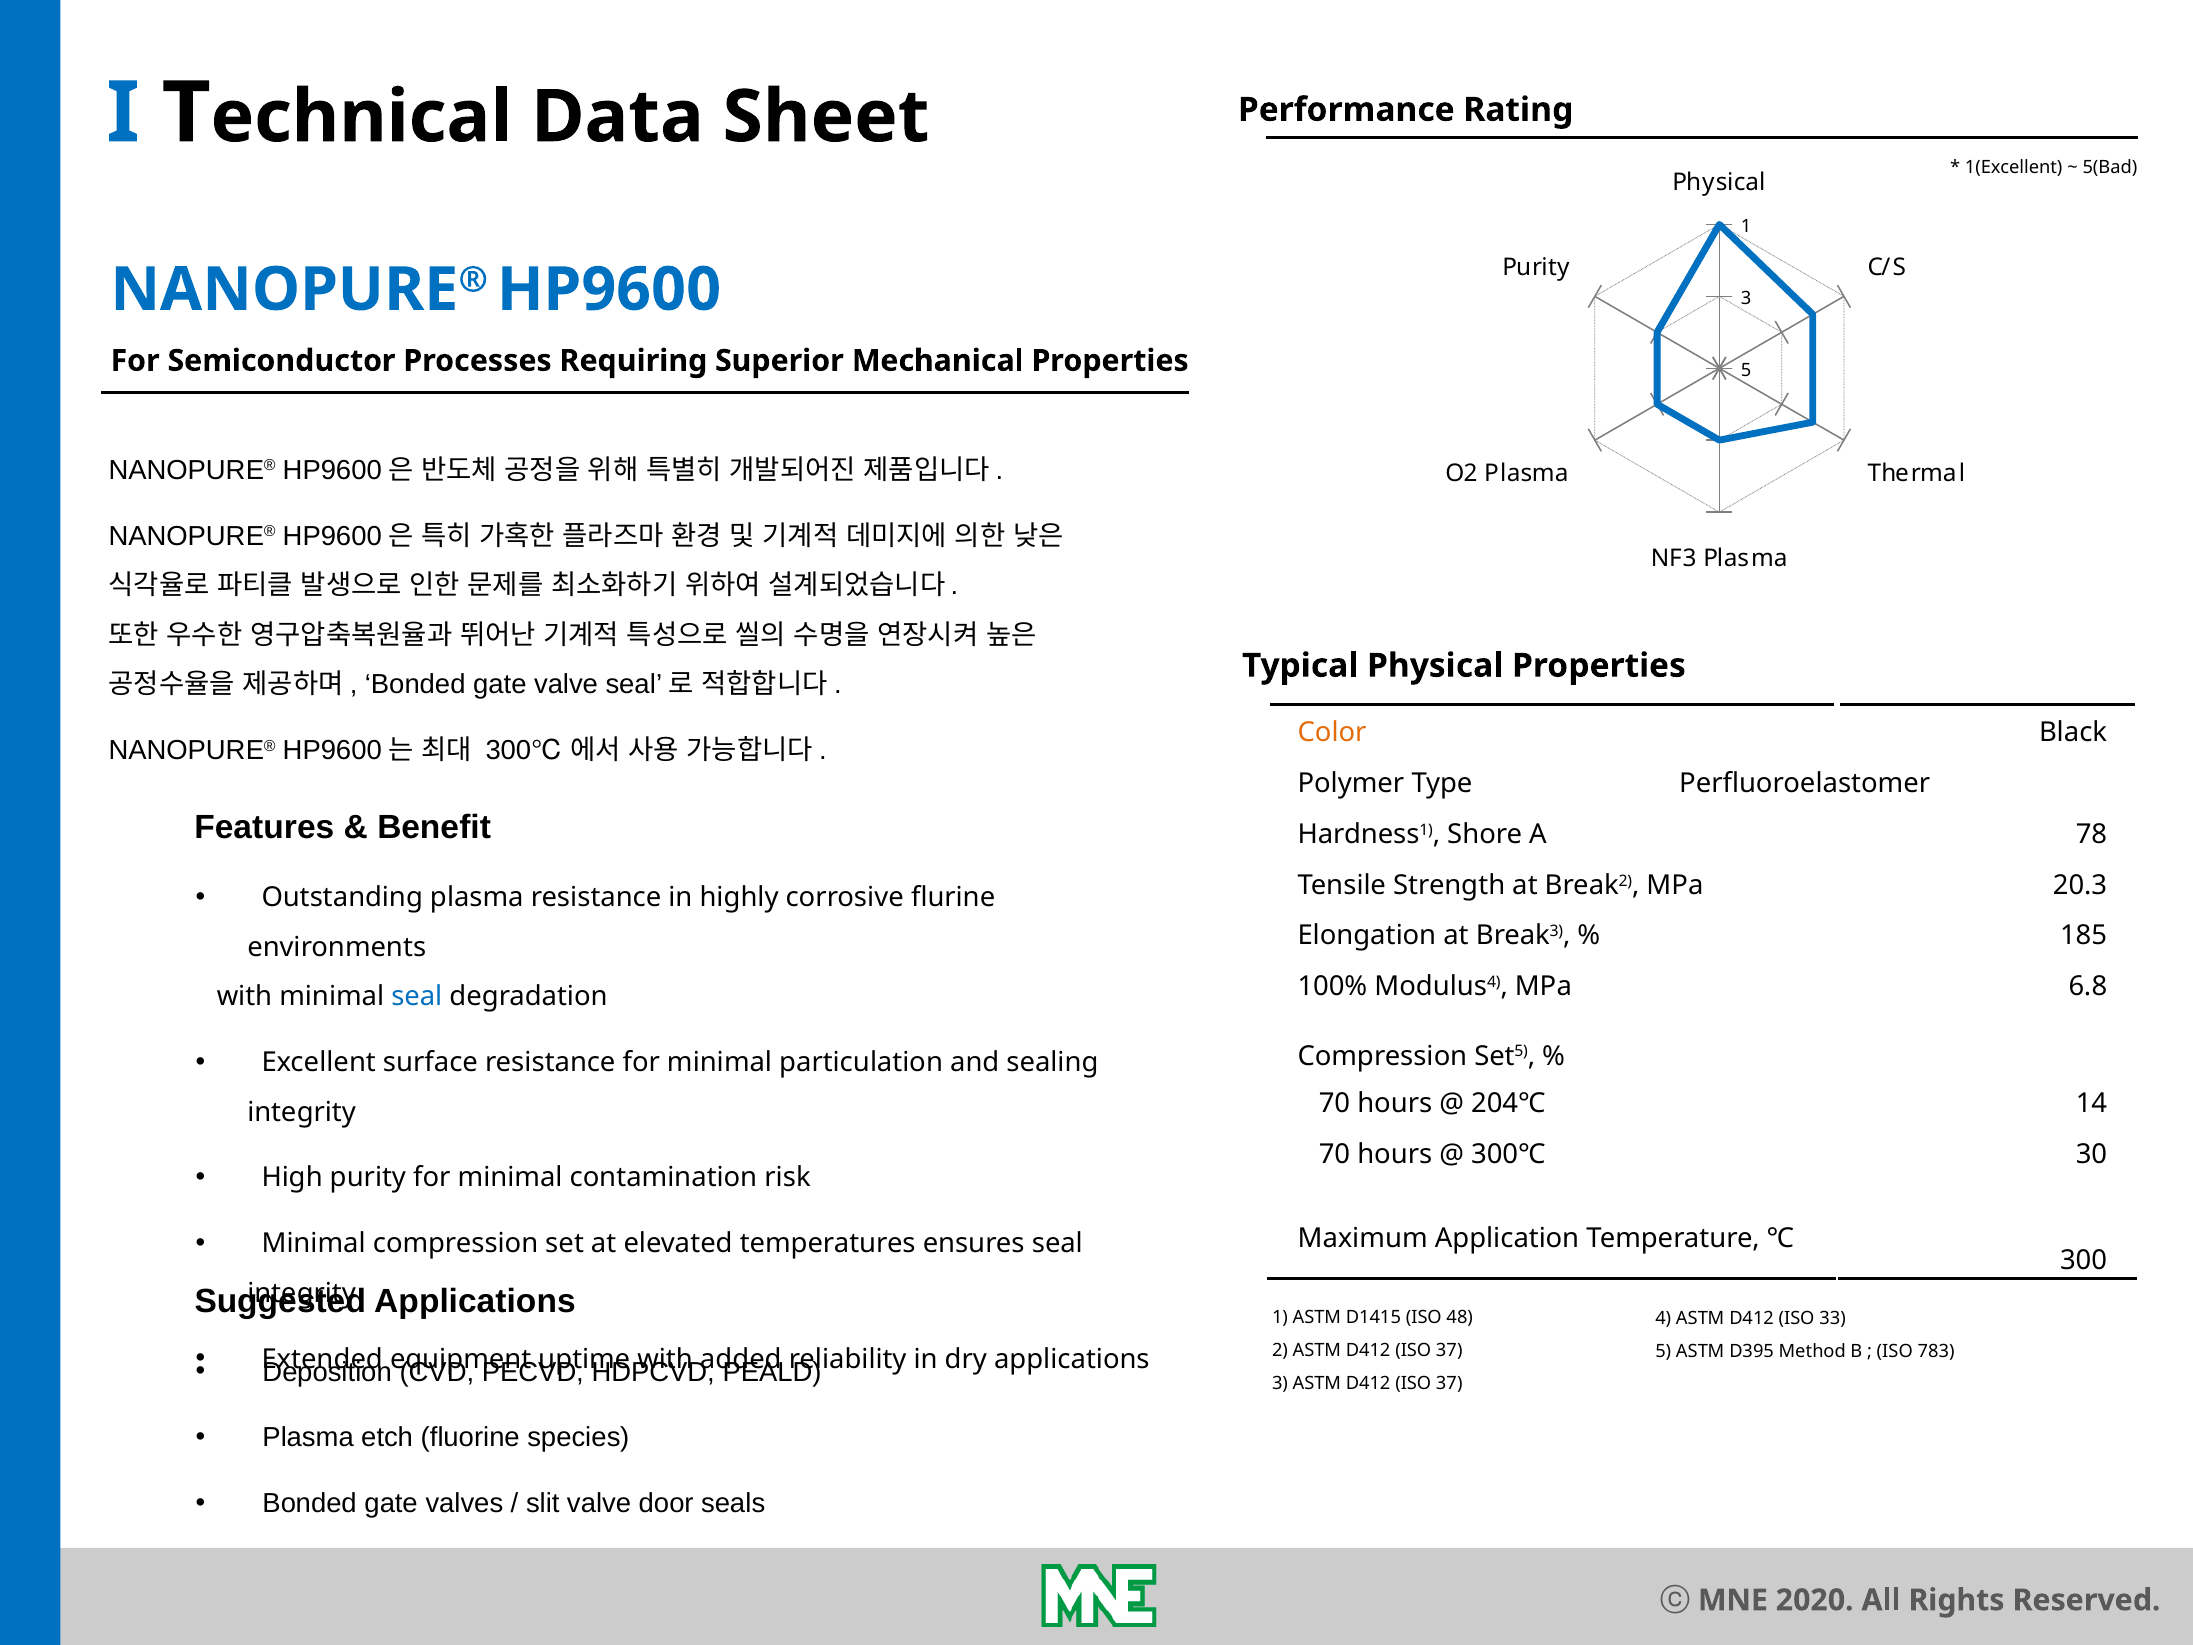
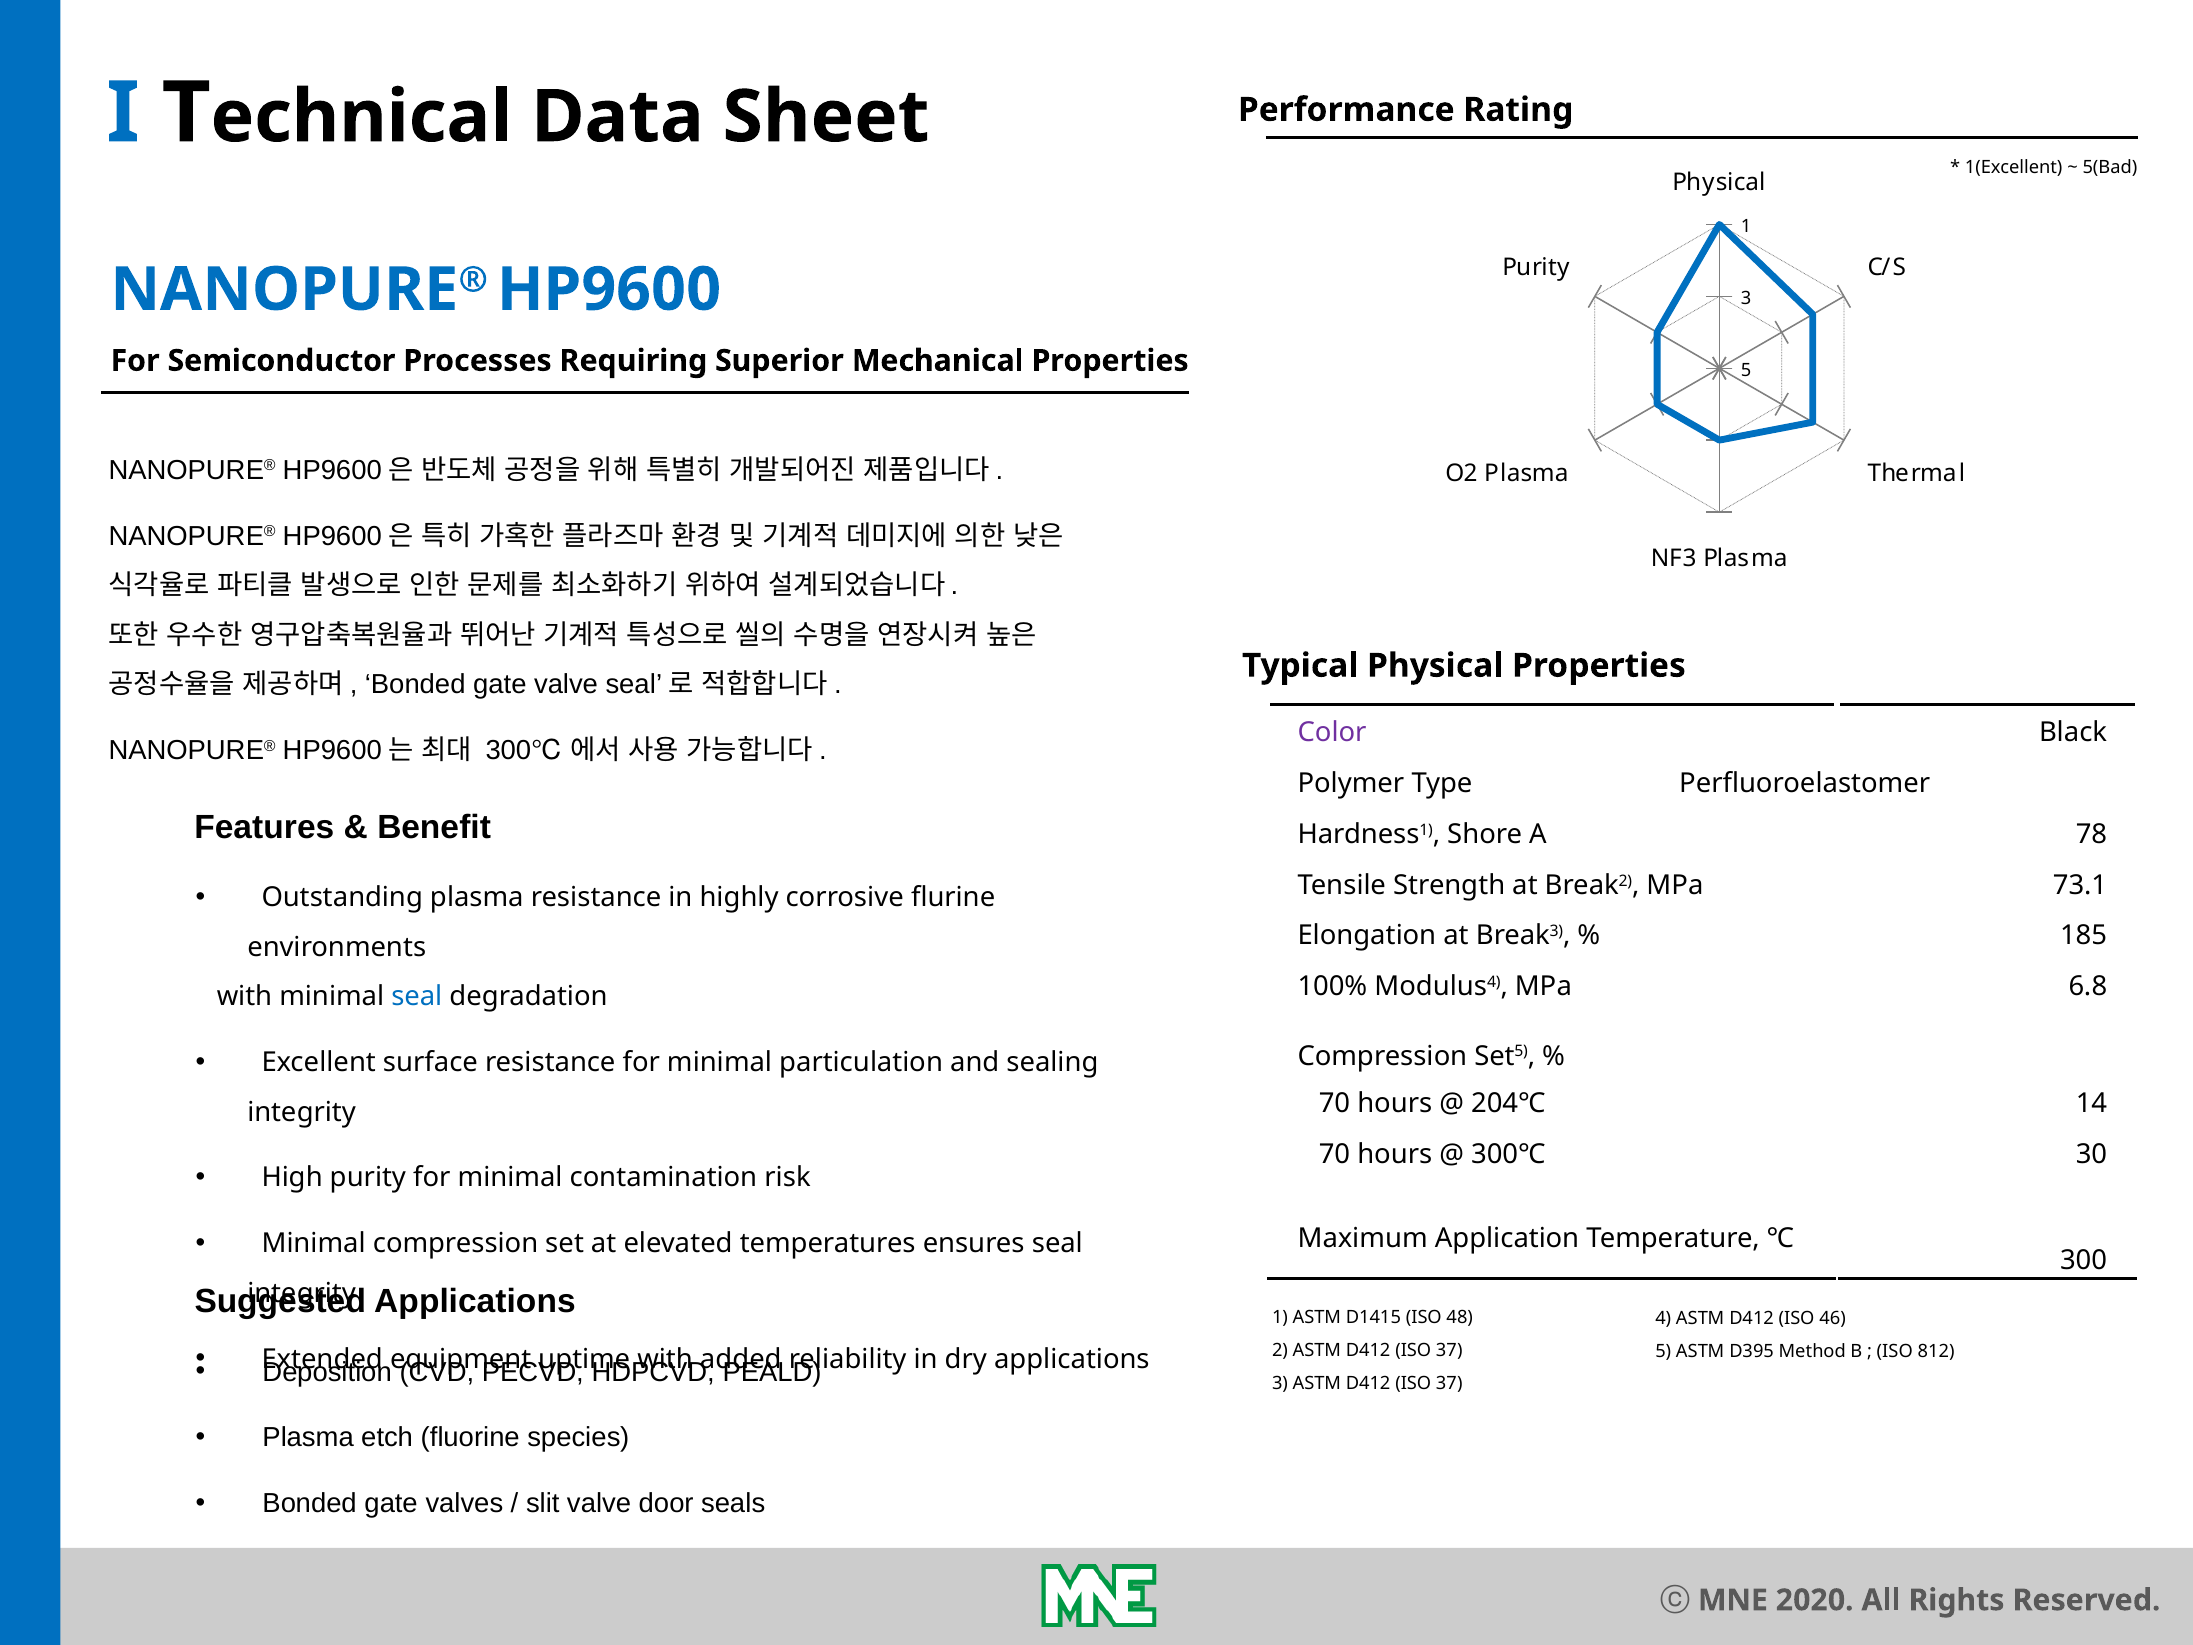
Color colour: orange -> purple
20.3: 20.3 -> 73.1
33: 33 -> 46
783: 783 -> 812
